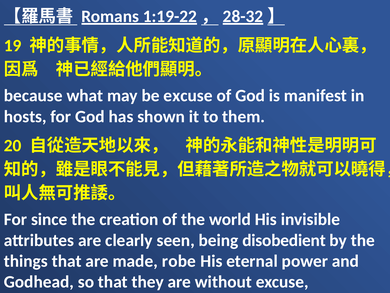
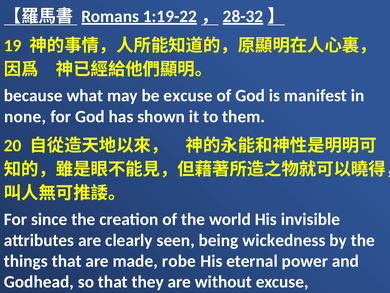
hosts: hosts -> none
disobedient: disobedient -> wickedness
